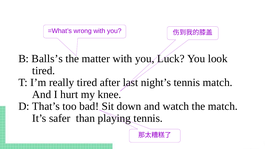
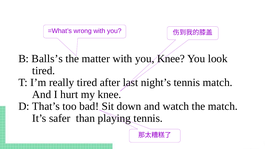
you Luck: Luck -> Knee
